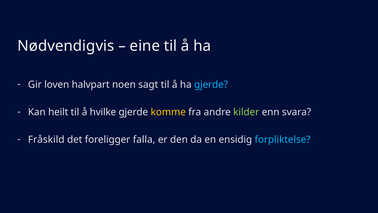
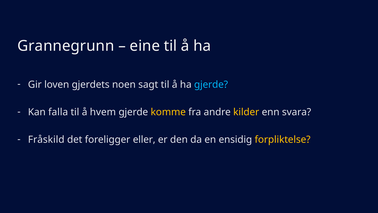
Nødvendigvis: Nødvendigvis -> Grannegrunn
halvpart: halvpart -> gjerdets
heilt: heilt -> falla
hvilke: hvilke -> hvem
kilder colour: light green -> yellow
falla: falla -> eller
forpliktelse colour: light blue -> yellow
